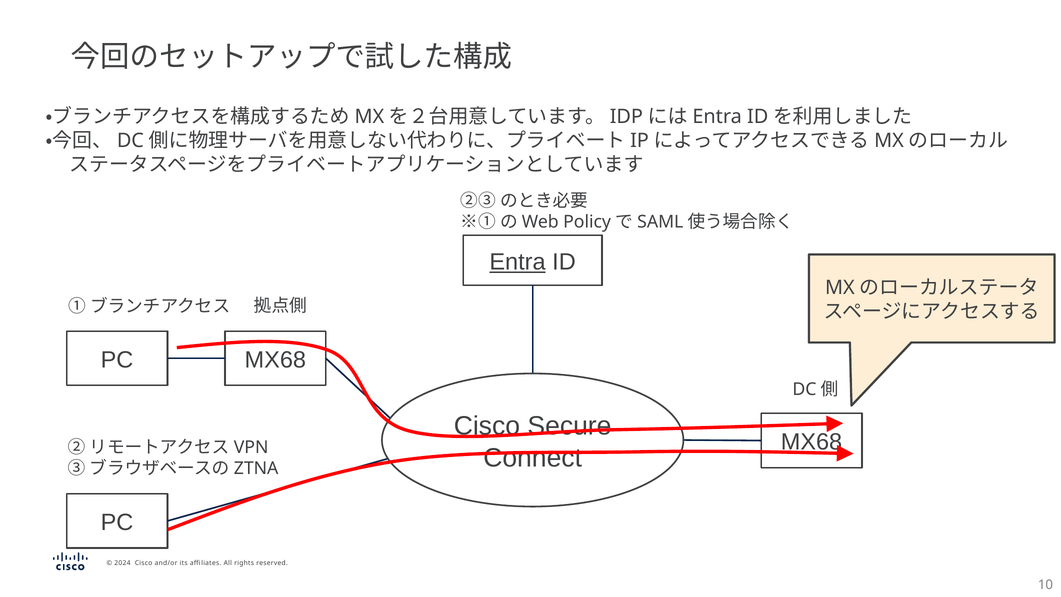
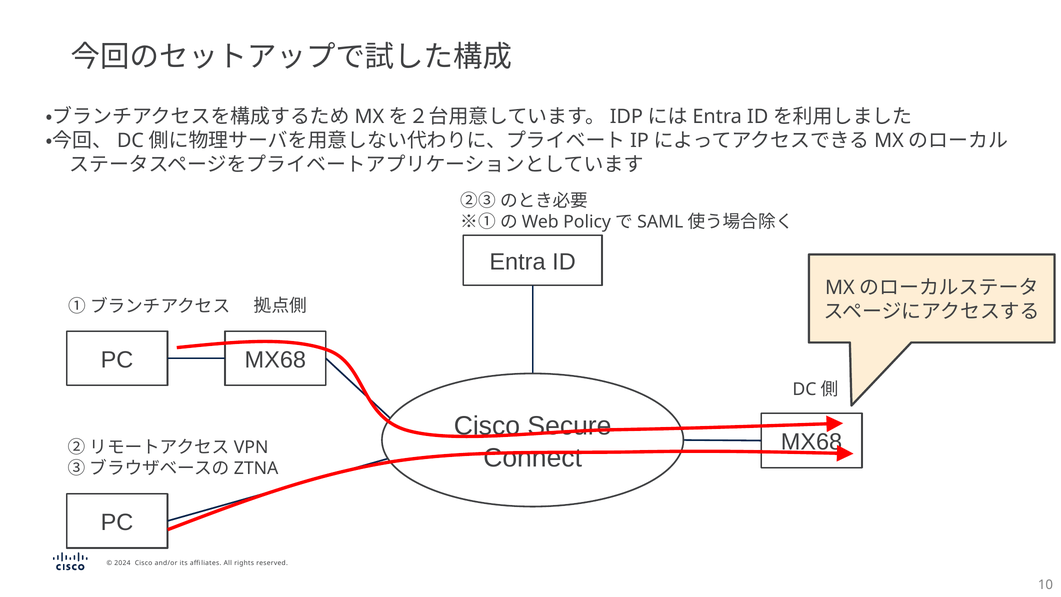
Entra underline: present -> none
